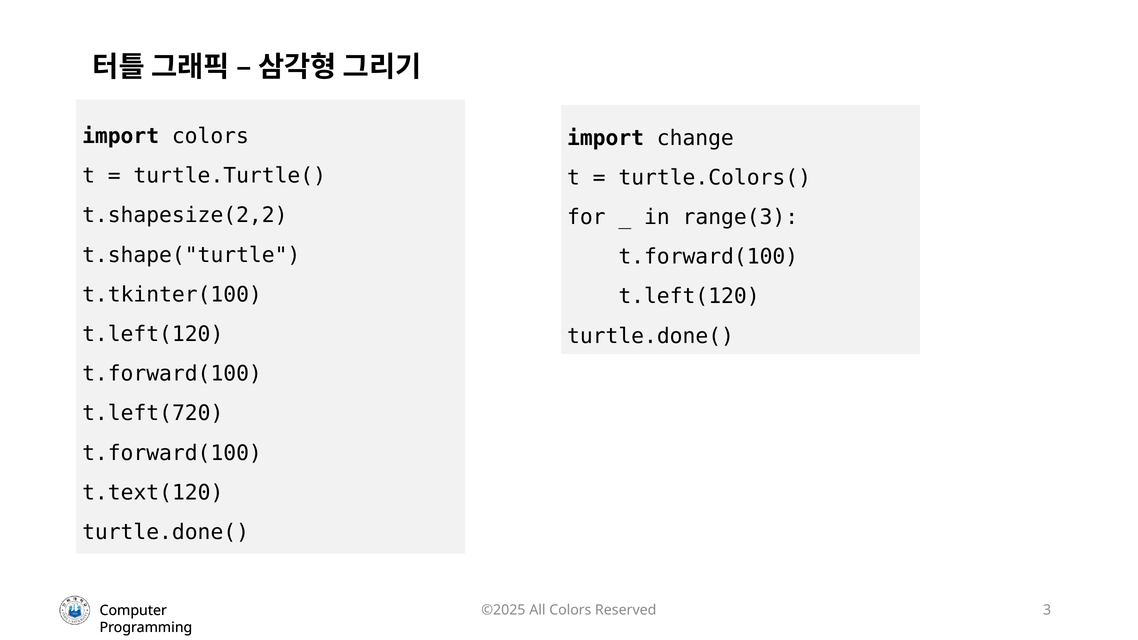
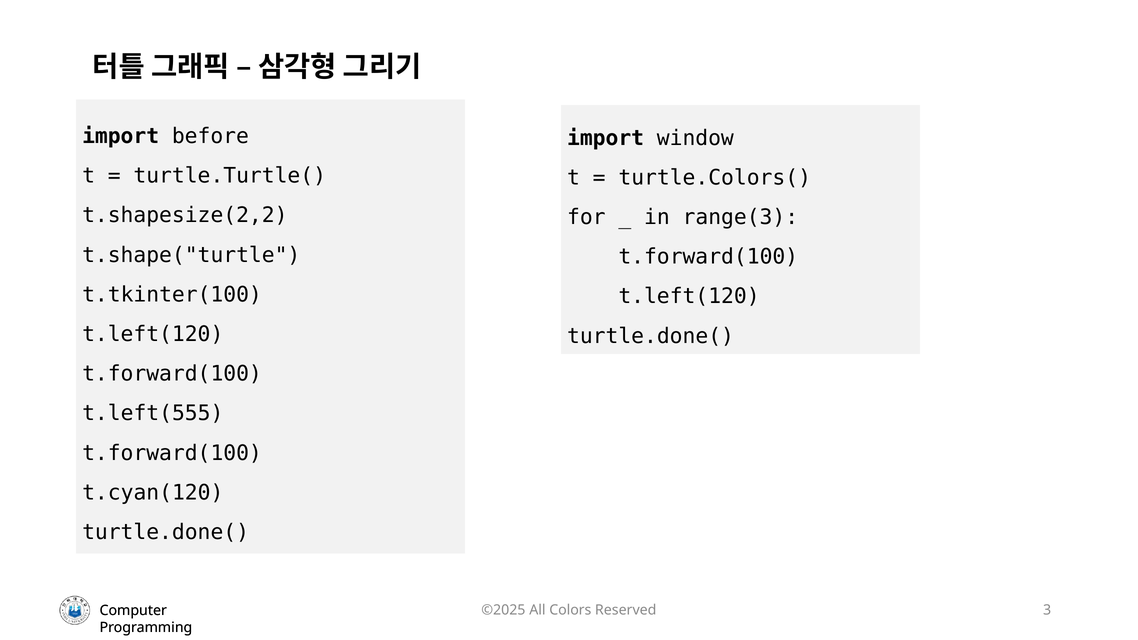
import colors: colors -> before
change: change -> window
t.left(720: t.left(720 -> t.left(555
t.text(120: t.text(120 -> t.cyan(120
